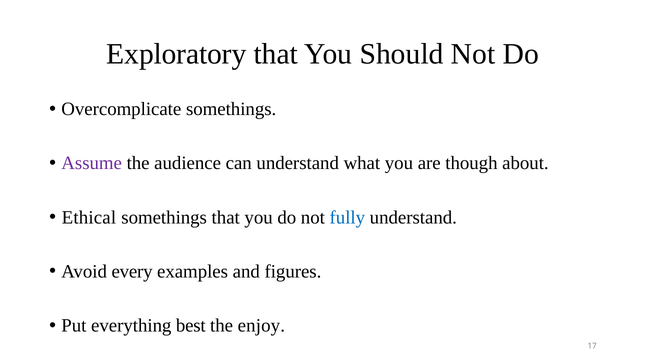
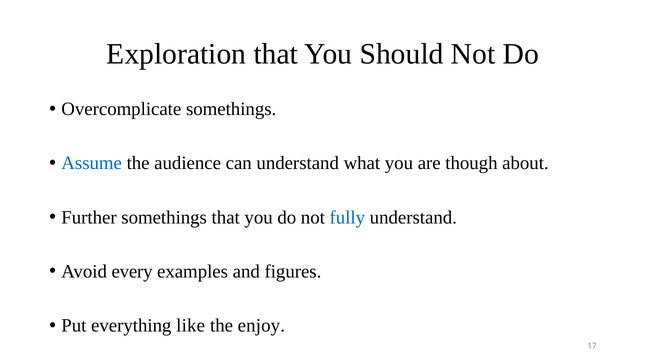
Exploratory: Exploratory -> Exploration
Assume colour: purple -> blue
Ethical: Ethical -> Further
best: best -> like
